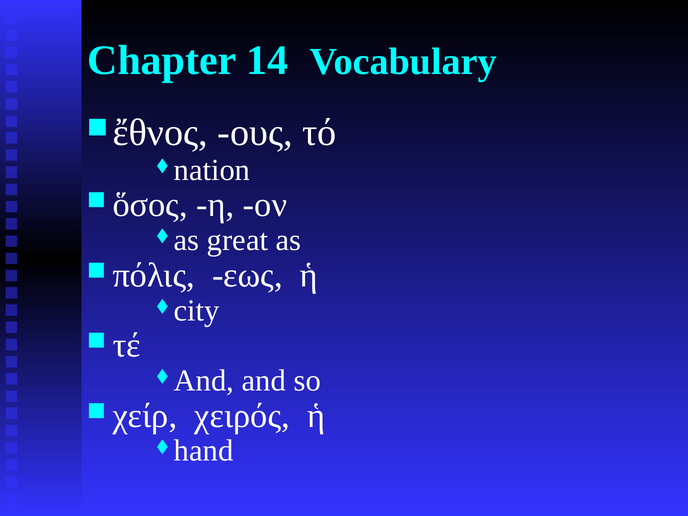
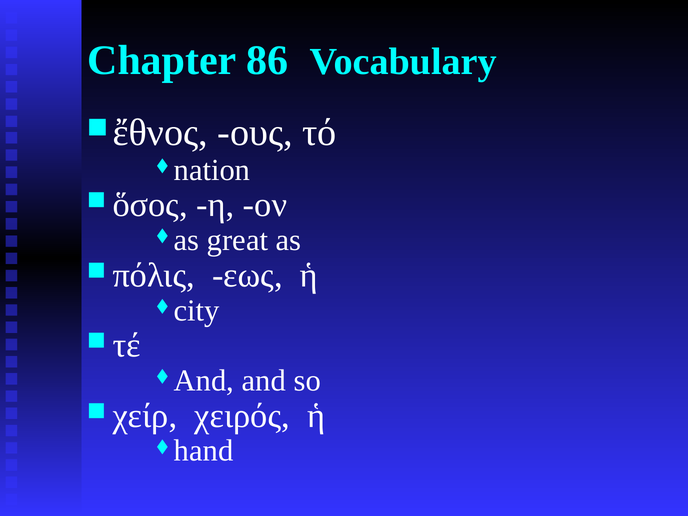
14: 14 -> 86
